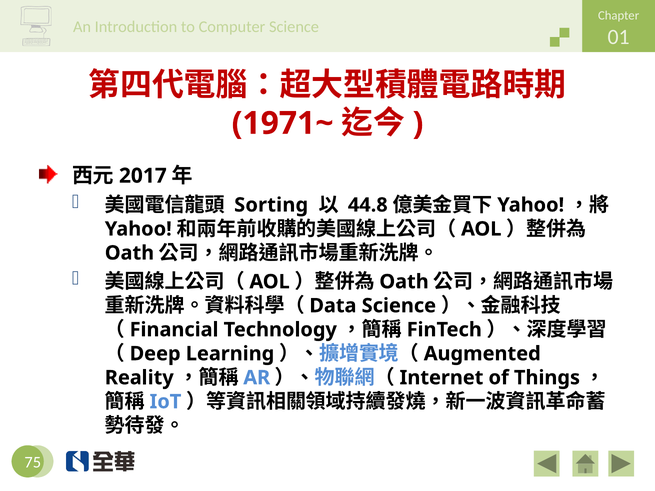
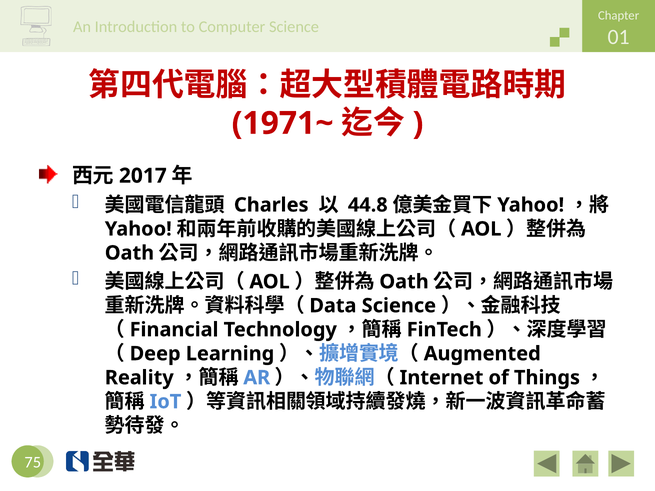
Sorting: Sorting -> Charles
